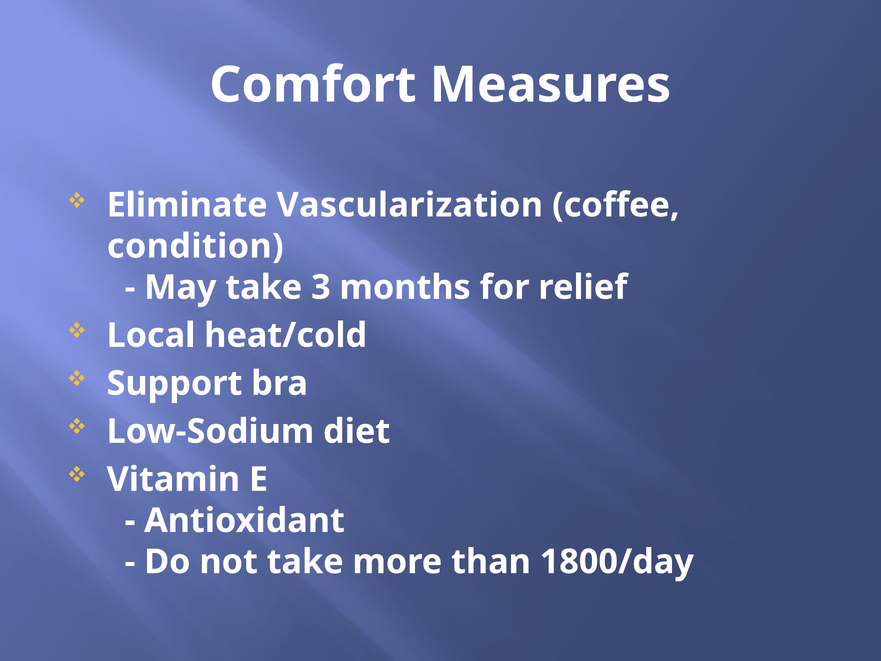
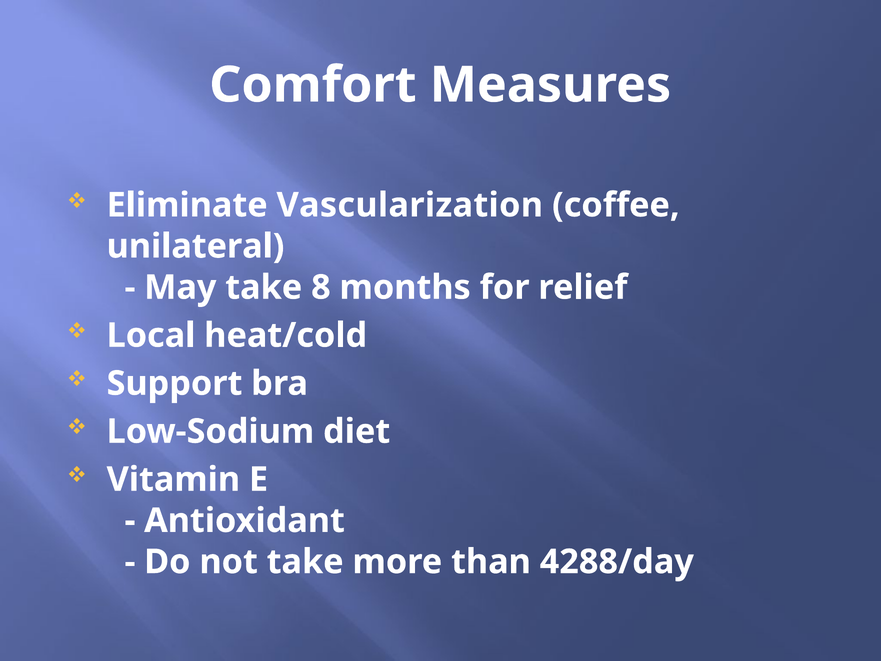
condition: condition -> unilateral
3: 3 -> 8
1800/day: 1800/day -> 4288/day
